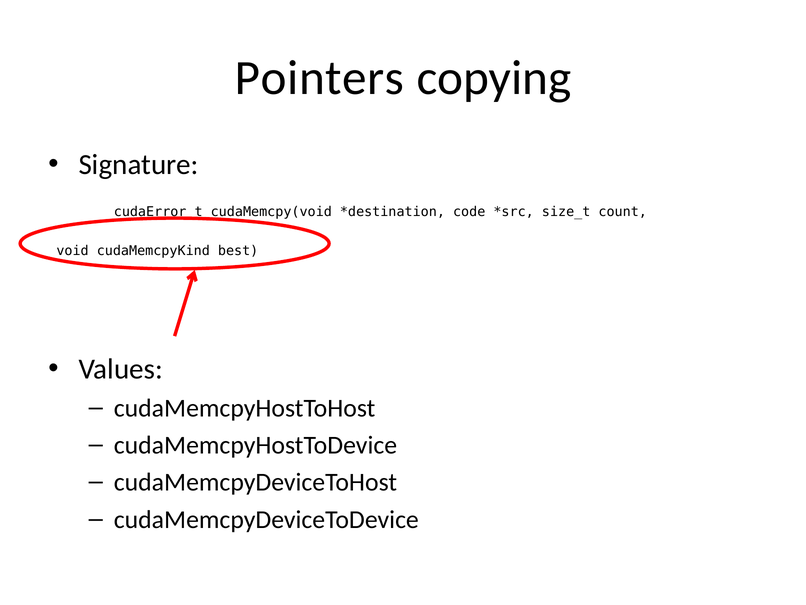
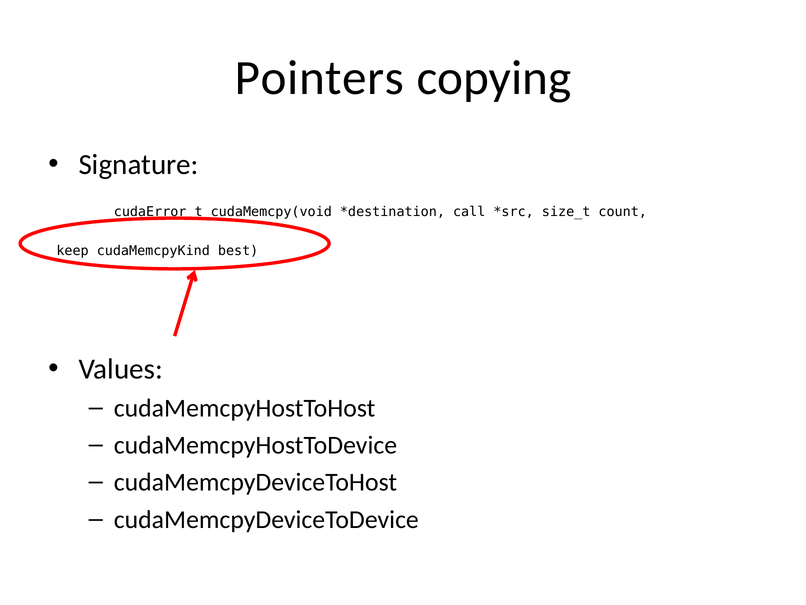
code: code -> call
void: void -> keep
